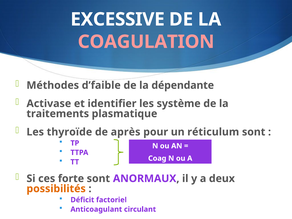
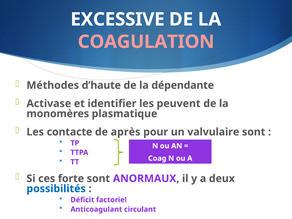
d’faible: d’faible -> d’haute
système: système -> peuvent
traitements: traitements -> monomères
thyroïde: thyroïde -> contacte
réticulum: réticulum -> valvulaire
possibilités colour: orange -> blue
